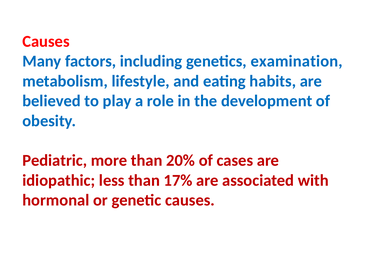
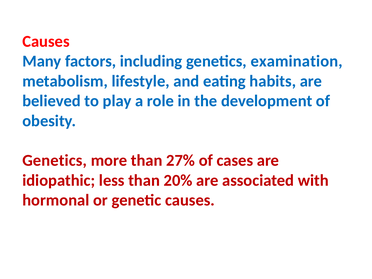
Pediatric at (55, 160): Pediatric -> Genetics
20%: 20% -> 27%
17%: 17% -> 20%
